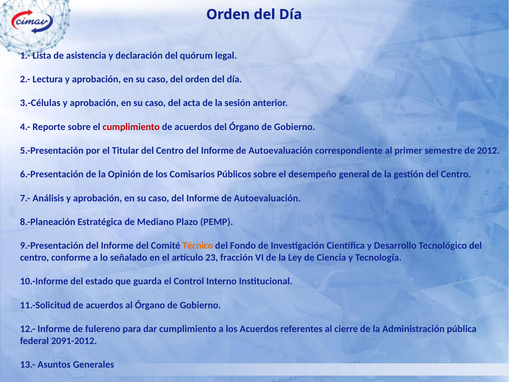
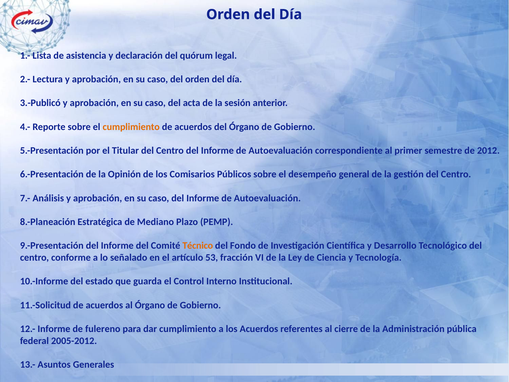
3.-Células: 3.-Células -> 3.-Publicó
cumplimiento at (131, 127) colour: red -> orange
23: 23 -> 53
2091-2012: 2091-2012 -> 2005-2012
